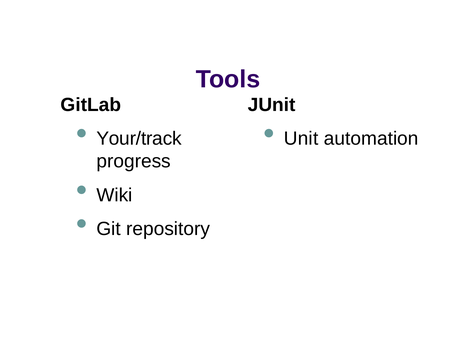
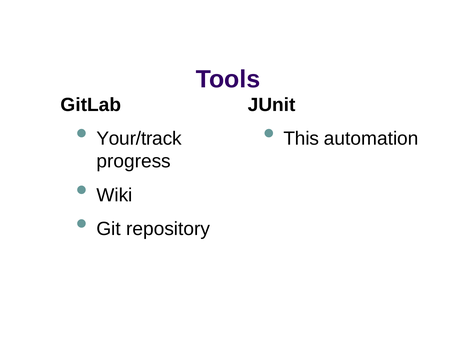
Unit: Unit -> This
